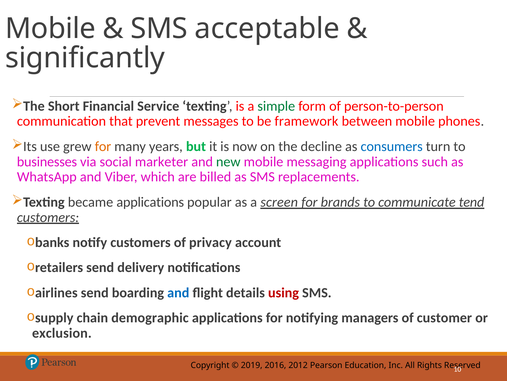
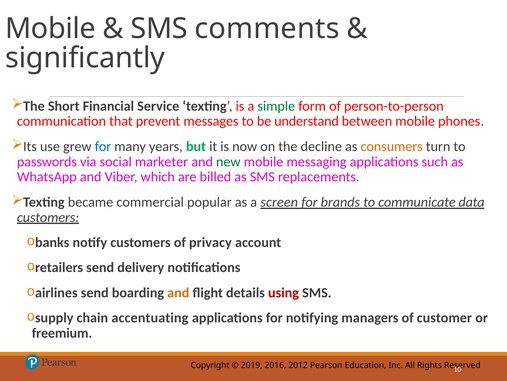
acceptable: acceptable -> comments
framework: framework -> understand
for at (103, 146) colour: orange -> blue
consumers colour: blue -> orange
businesses: businesses -> passwords
became applications: applications -> commercial
tend: tend -> data
and at (178, 292) colour: blue -> orange
demographic: demographic -> accentuating
exclusion: exclusion -> freemium
